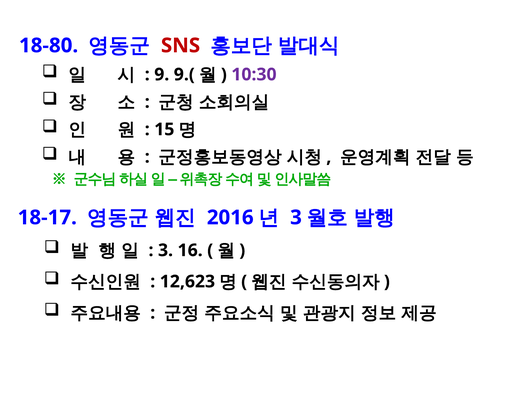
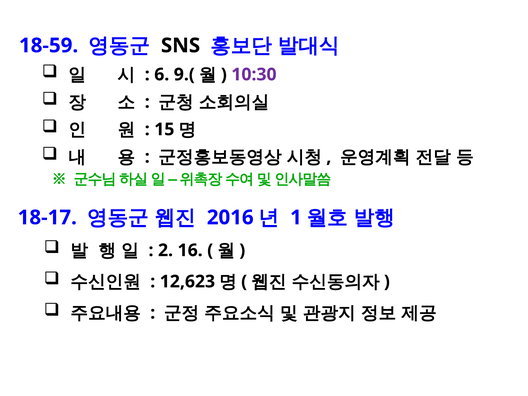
18-80: 18-80 -> 18-59
SNS colour: red -> black
9: 9 -> 6
3 at (296, 217): 3 -> 1
3 at (166, 250): 3 -> 2
